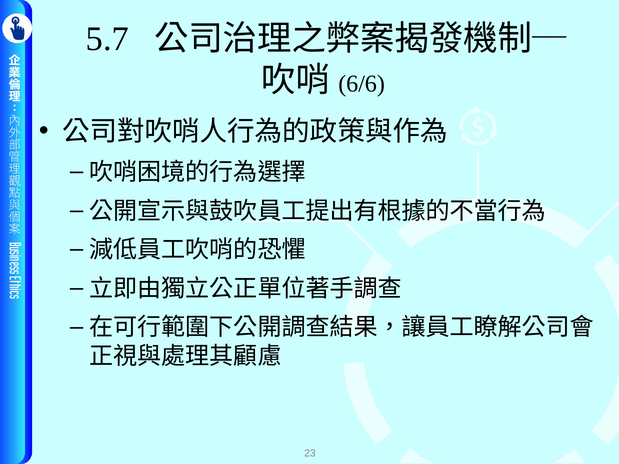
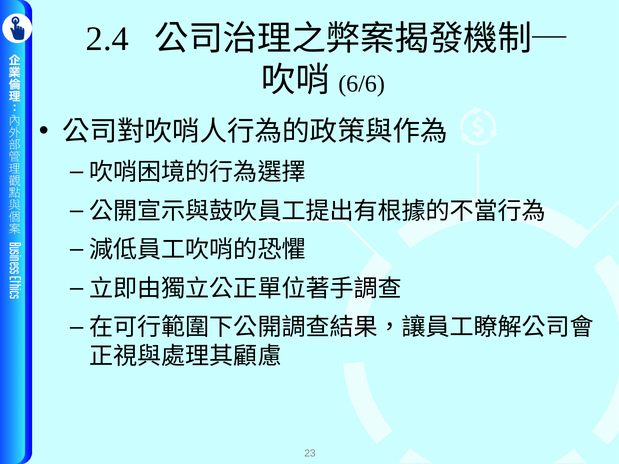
5.7: 5.7 -> 2.4
